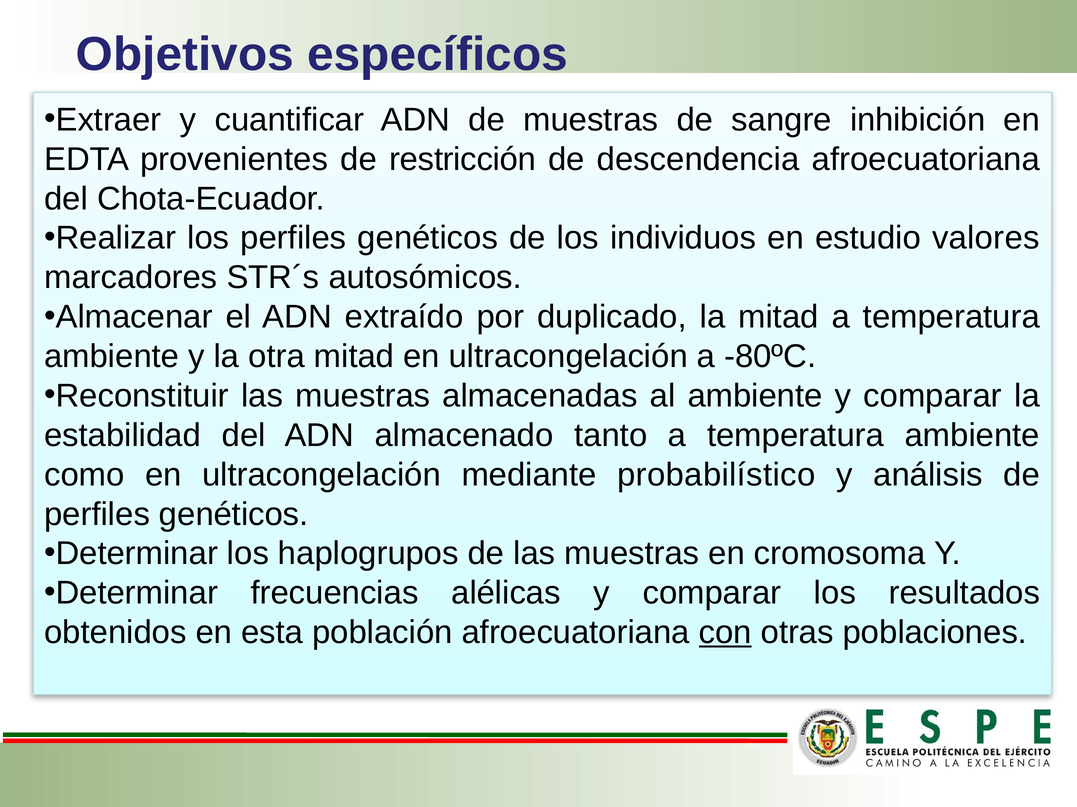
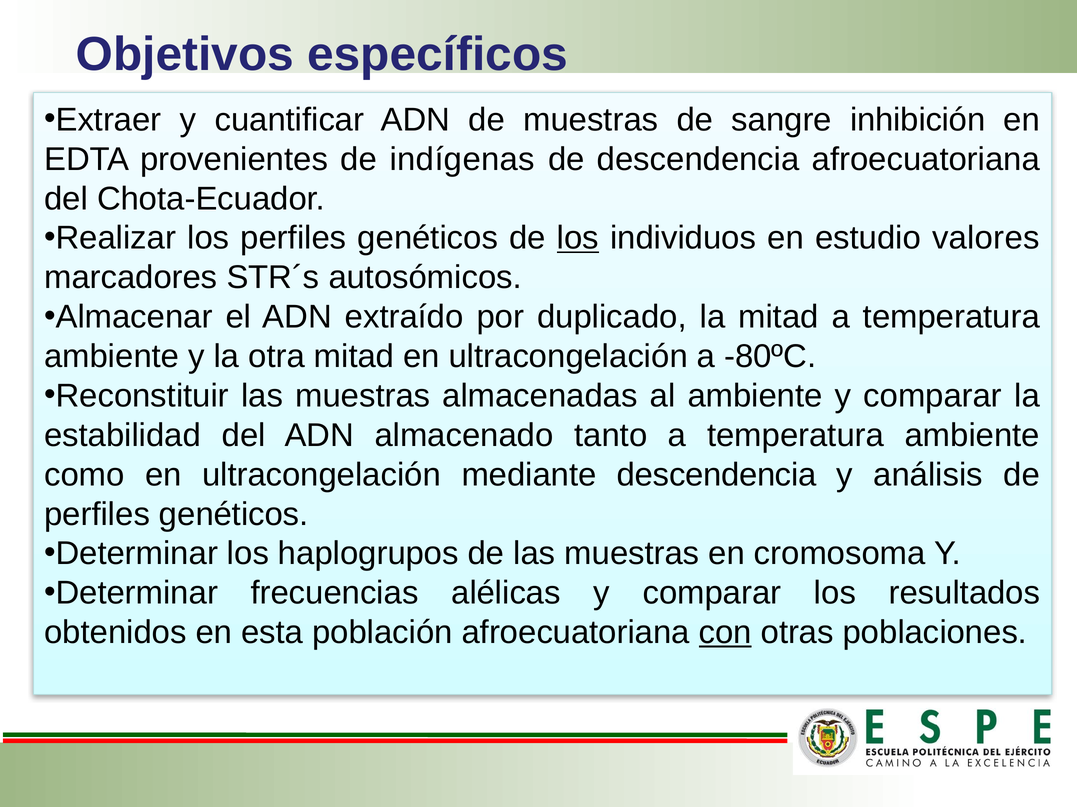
restricción: restricción -> indígenas
los at (578, 238) underline: none -> present
mediante probabilístico: probabilístico -> descendencia
